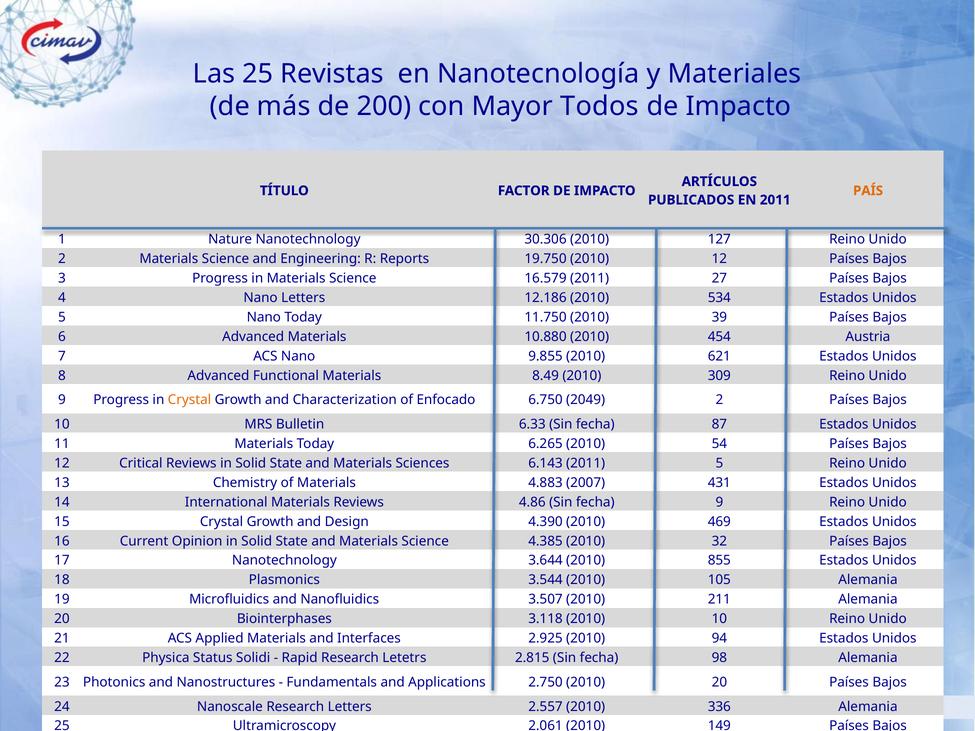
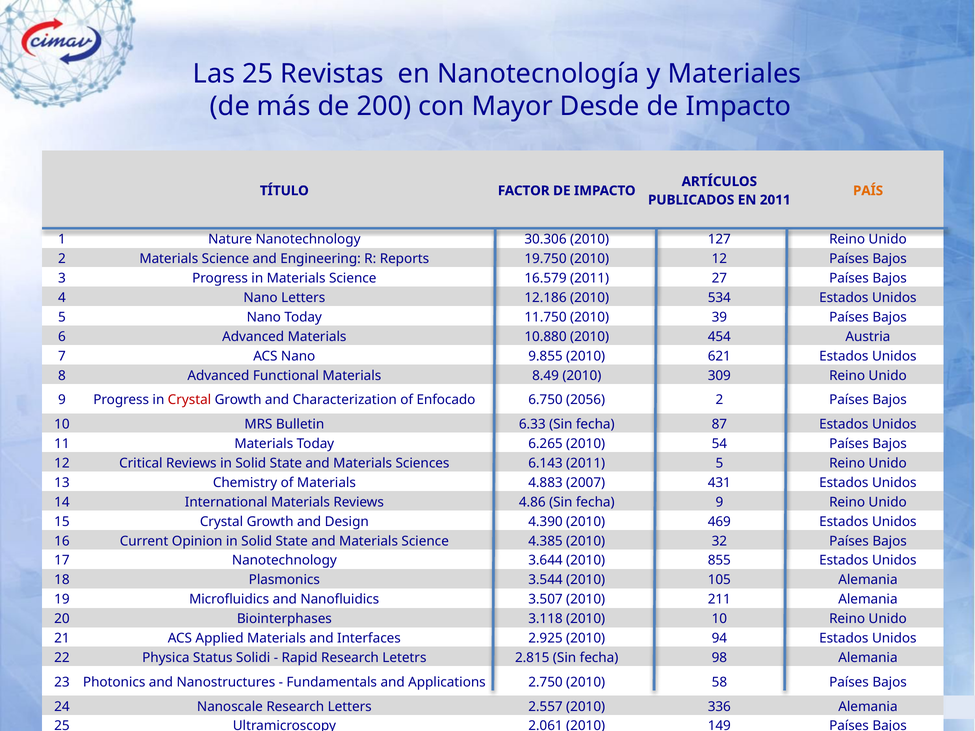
Todos: Todos -> Desde
Crystal at (189, 400) colour: orange -> red
2049: 2049 -> 2056
2010 20: 20 -> 58
